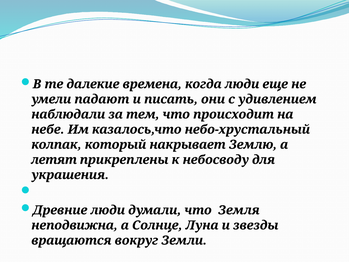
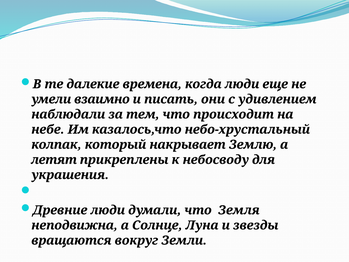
падают: падают -> взаимно
